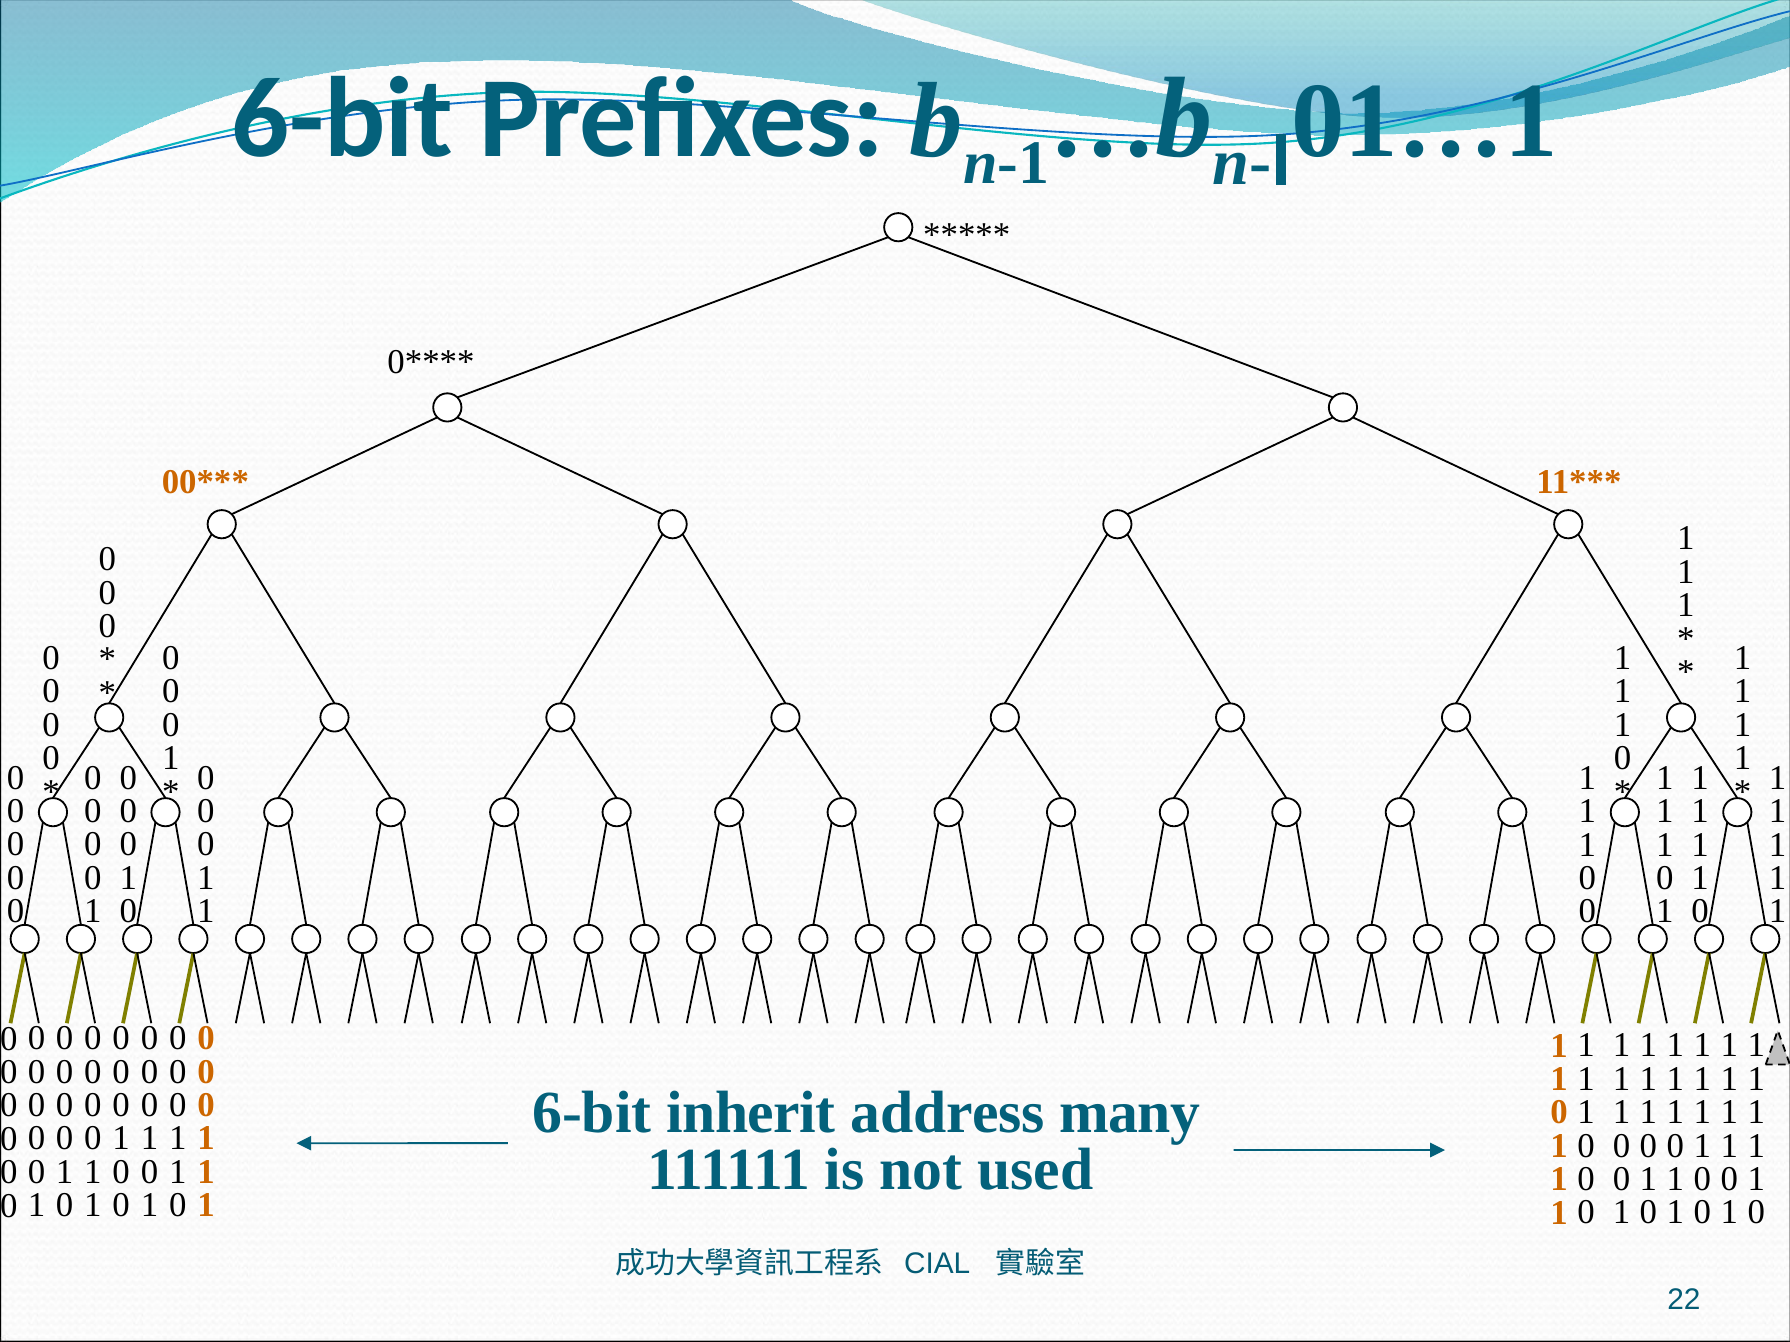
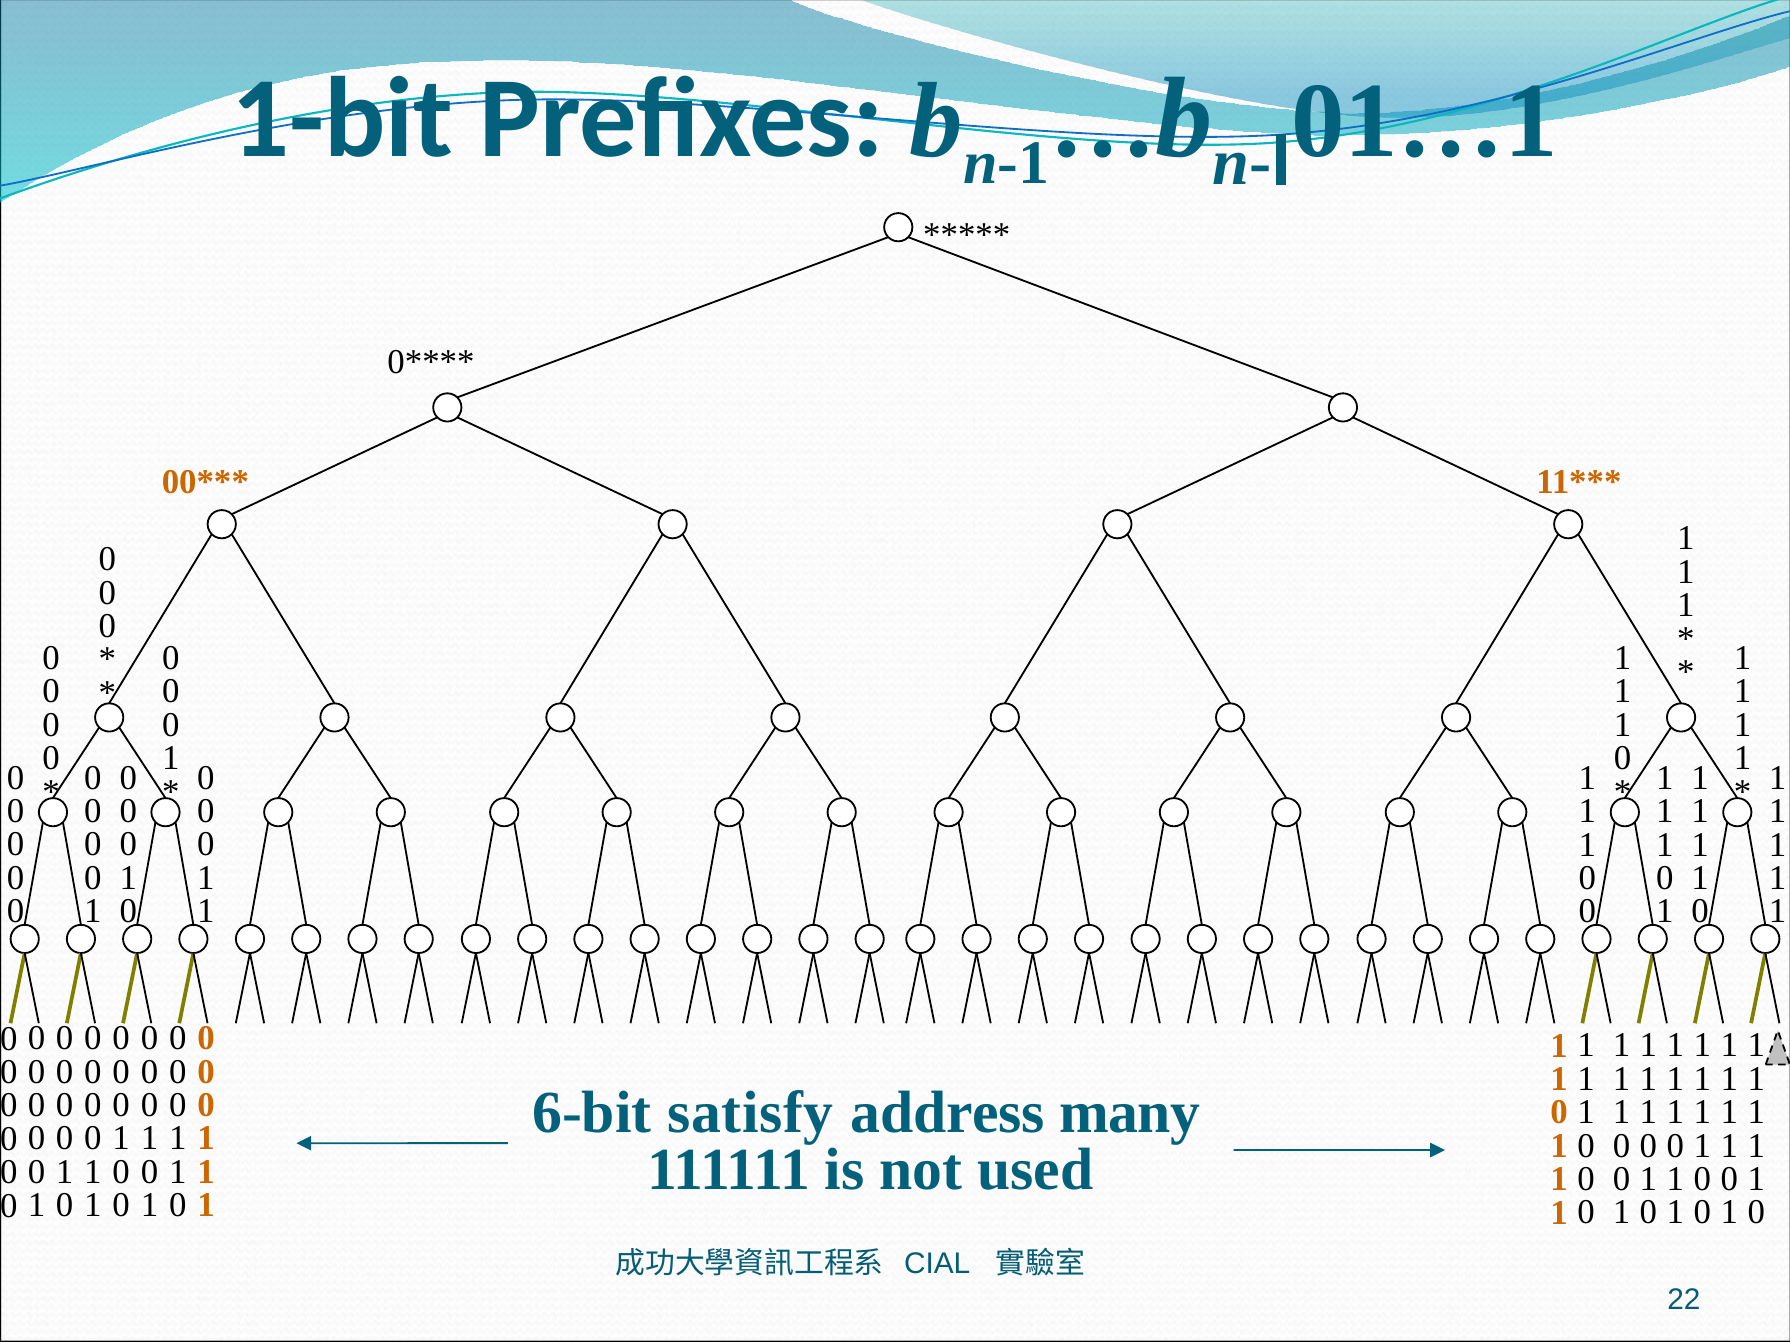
6-bit at (343, 119): 6-bit -> 1-bit
inherit: inherit -> satisfy
